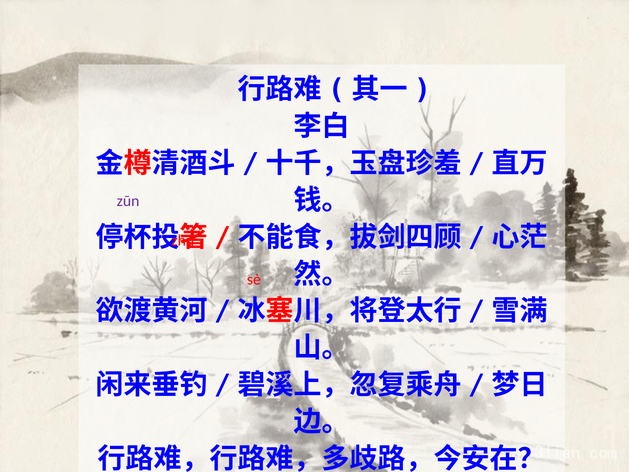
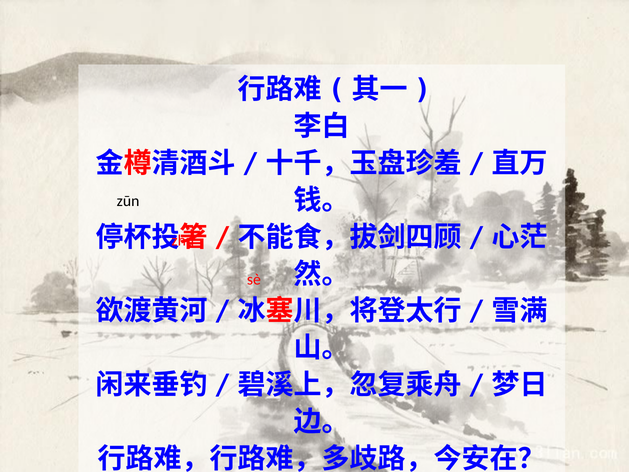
zūn colour: purple -> black
